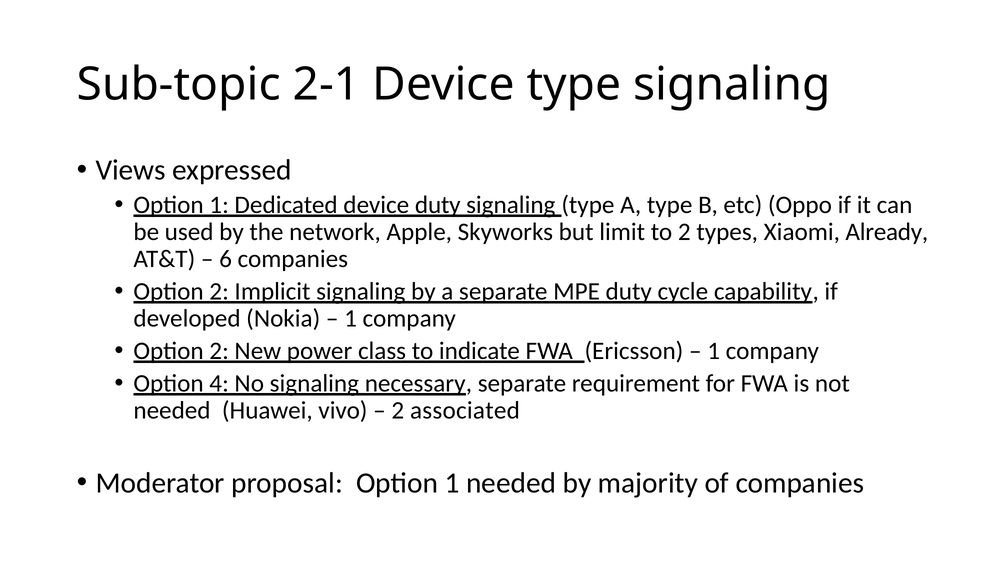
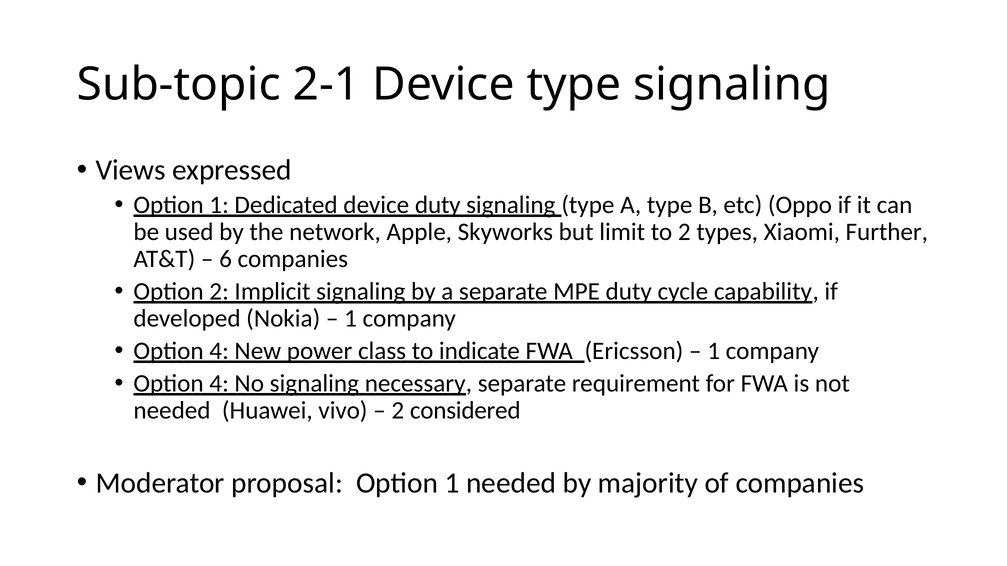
Already: Already -> Further
2 at (219, 351): 2 -> 4
associated: associated -> considered
